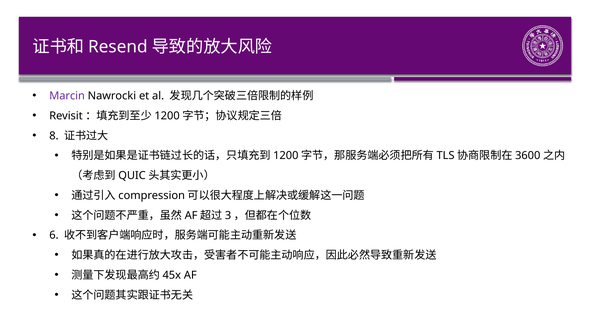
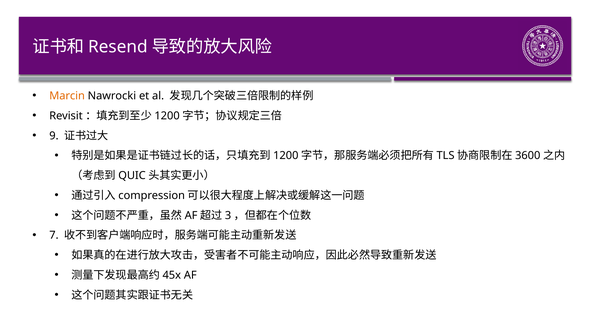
Marcin colour: purple -> orange
8: 8 -> 9
6: 6 -> 7
